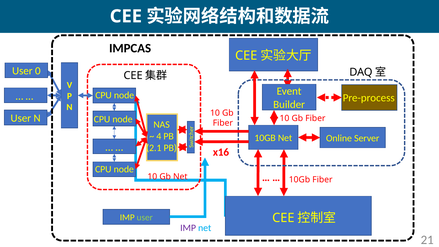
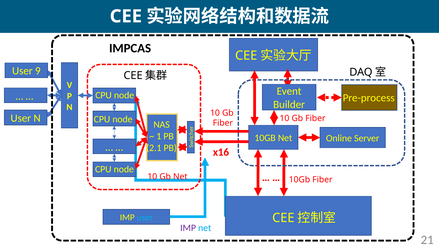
0: 0 -> 9
4: 4 -> 1
user at (145, 217) colour: light green -> light blue
